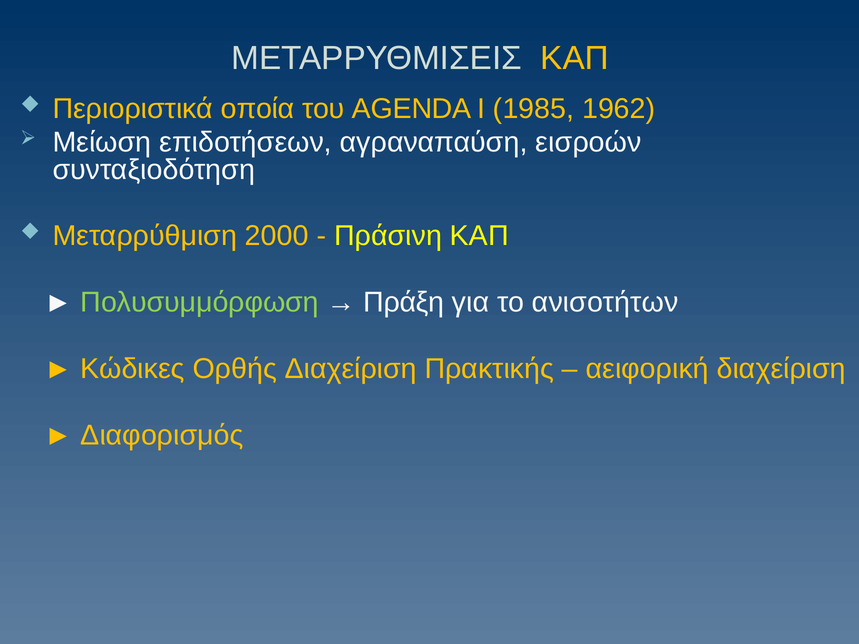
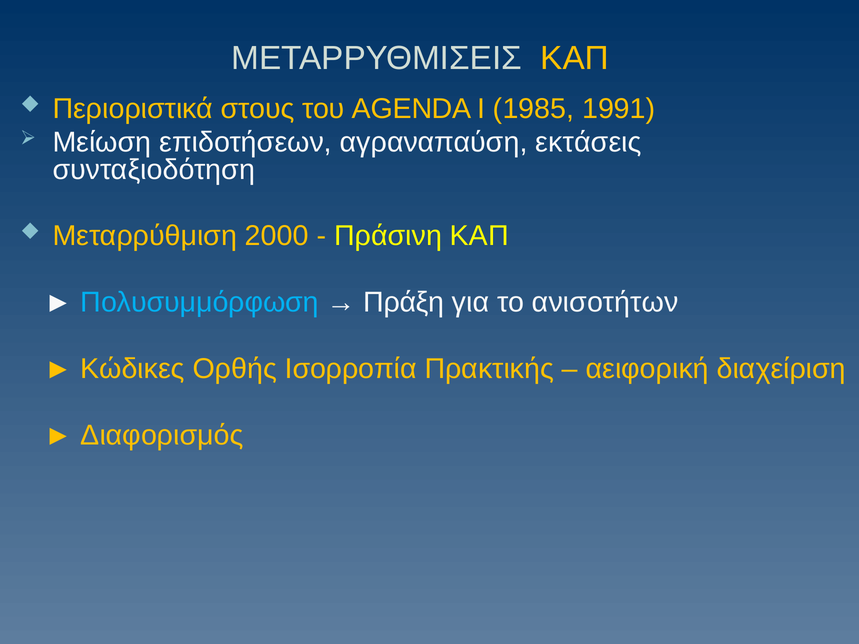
οποία: οποία -> στους
1962: 1962 -> 1991
εισροών: εισροών -> εκτάσεις
Πολυσυμμόρφωση colour: light green -> light blue
Ορθής Διαχείριση: Διαχείριση -> Ισορροπία
